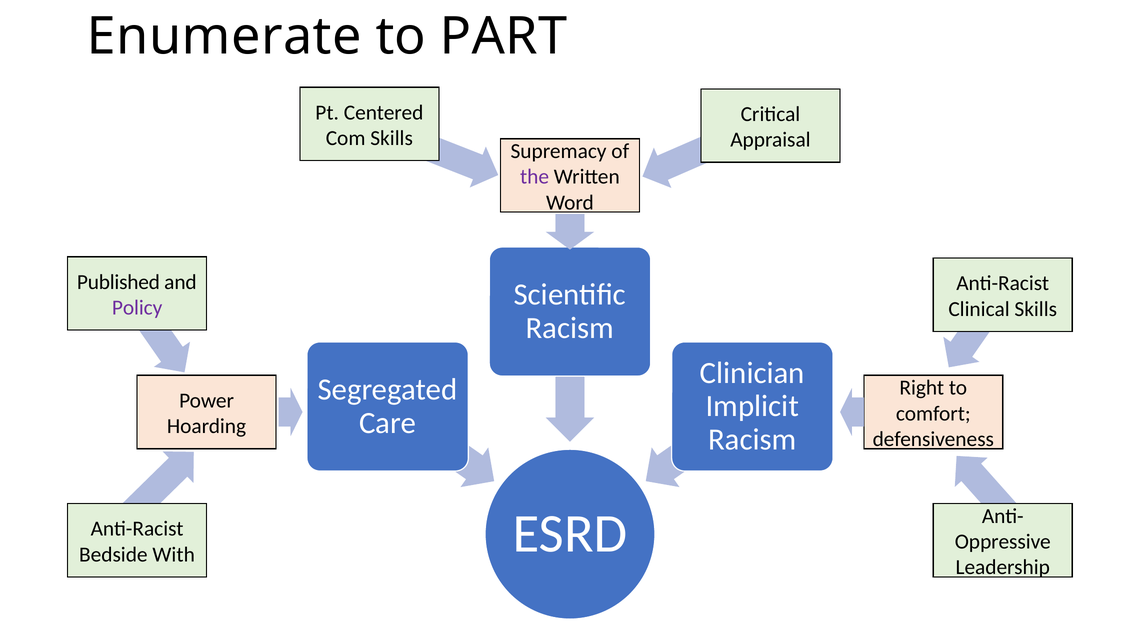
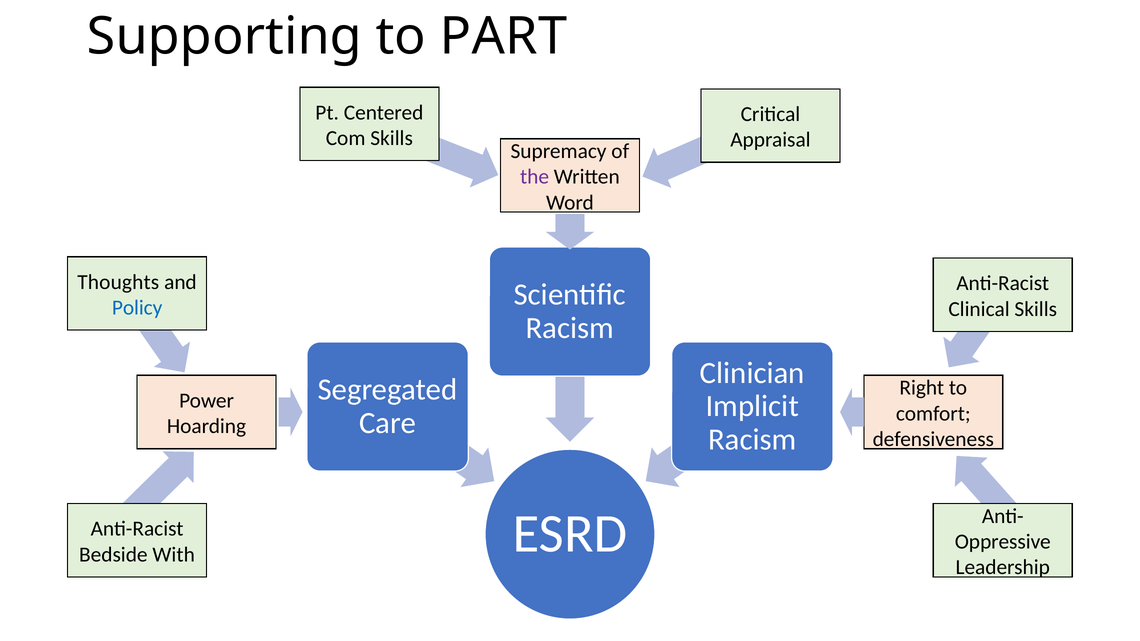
Enumerate: Enumerate -> Supporting
Published: Published -> Thoughts
Policy colour: purple -> blue
